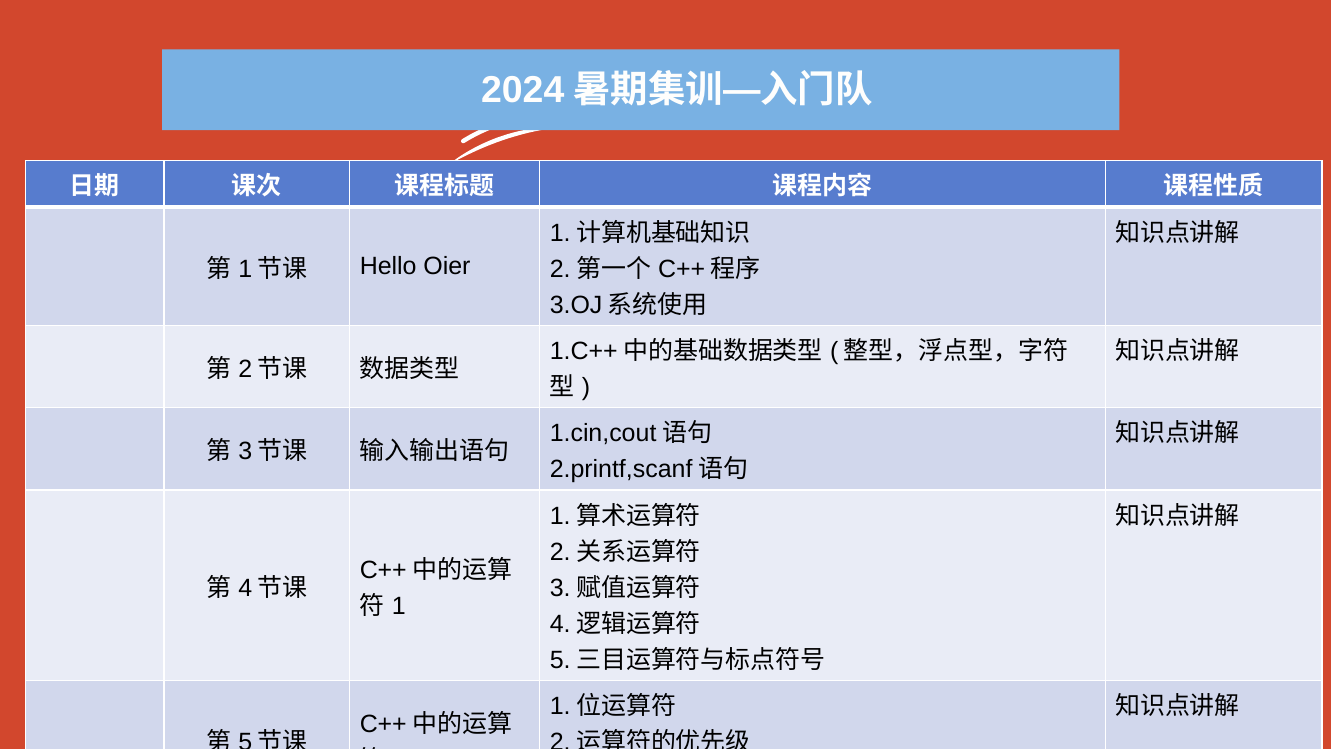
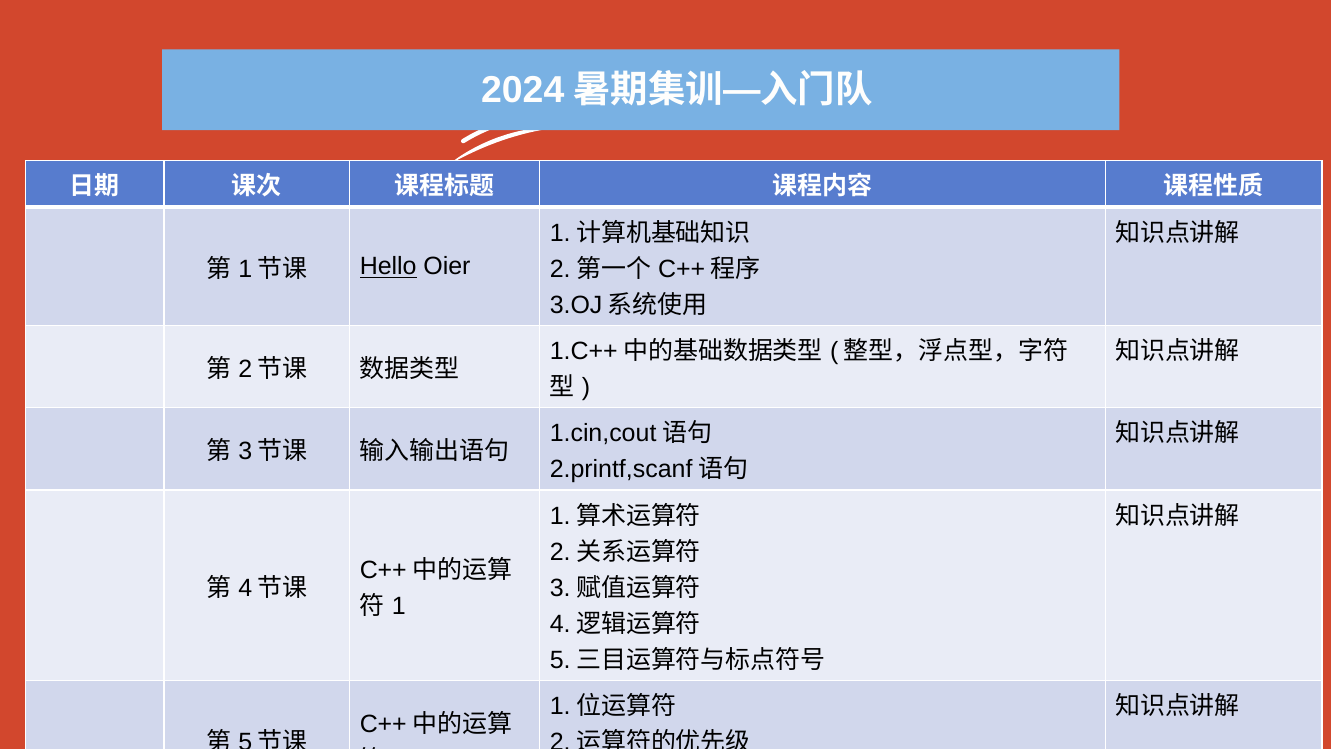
Hello underline: none -> present
